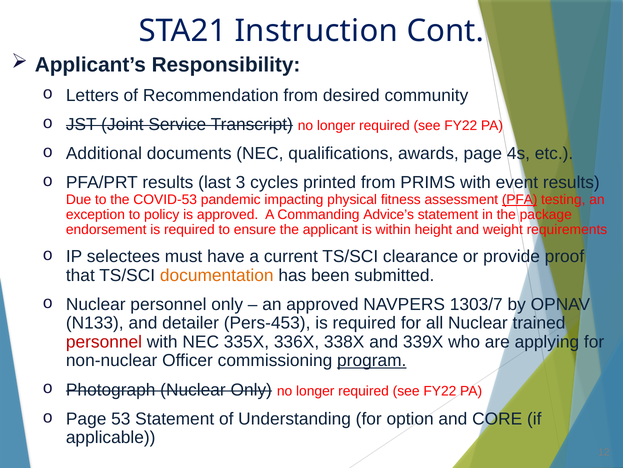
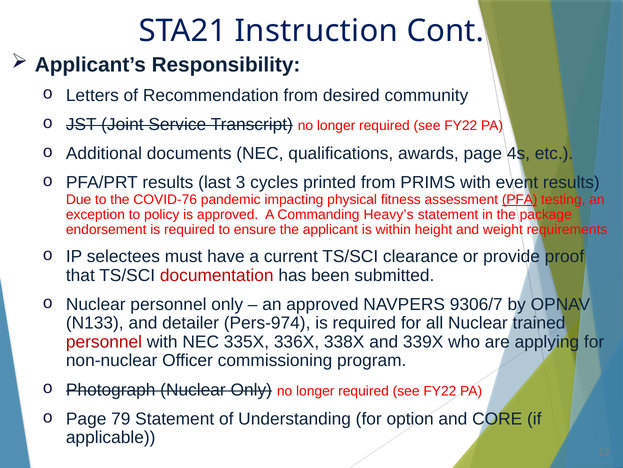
COVID-53: COVID-53 -> COVID-76
Advice’s: Advice’s -> Heavy’s
documentation colour: orange -> red
1303/7: 1303/7 -> 9306/7
Pers-453: Pers-453 -> Pers-974
program underline: present -> none
53: 53 -> 79
